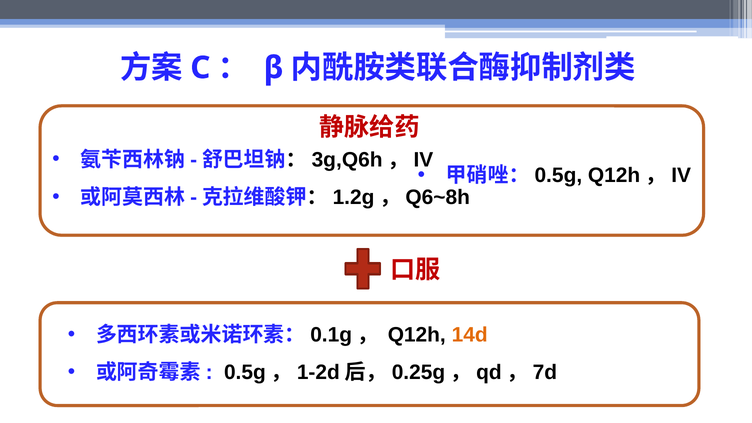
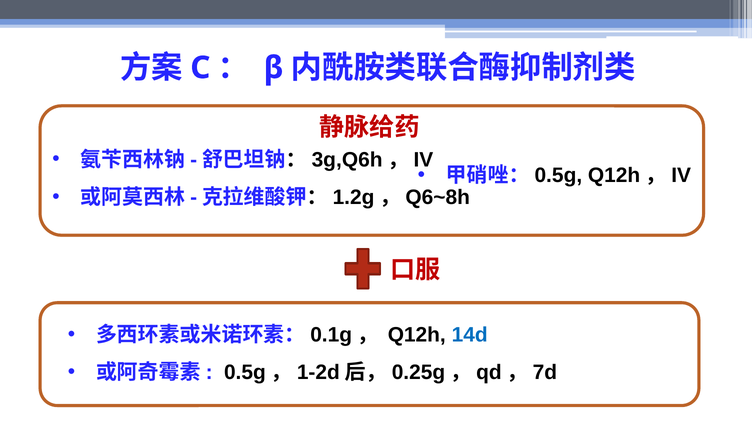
14d colour: orange -> blue
